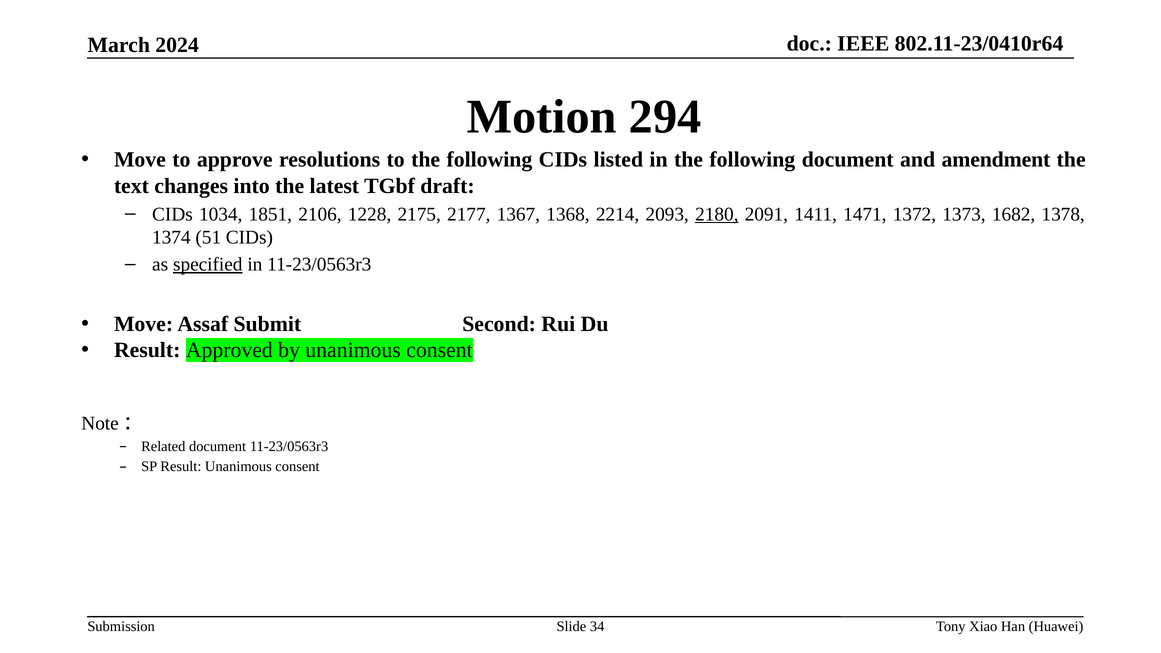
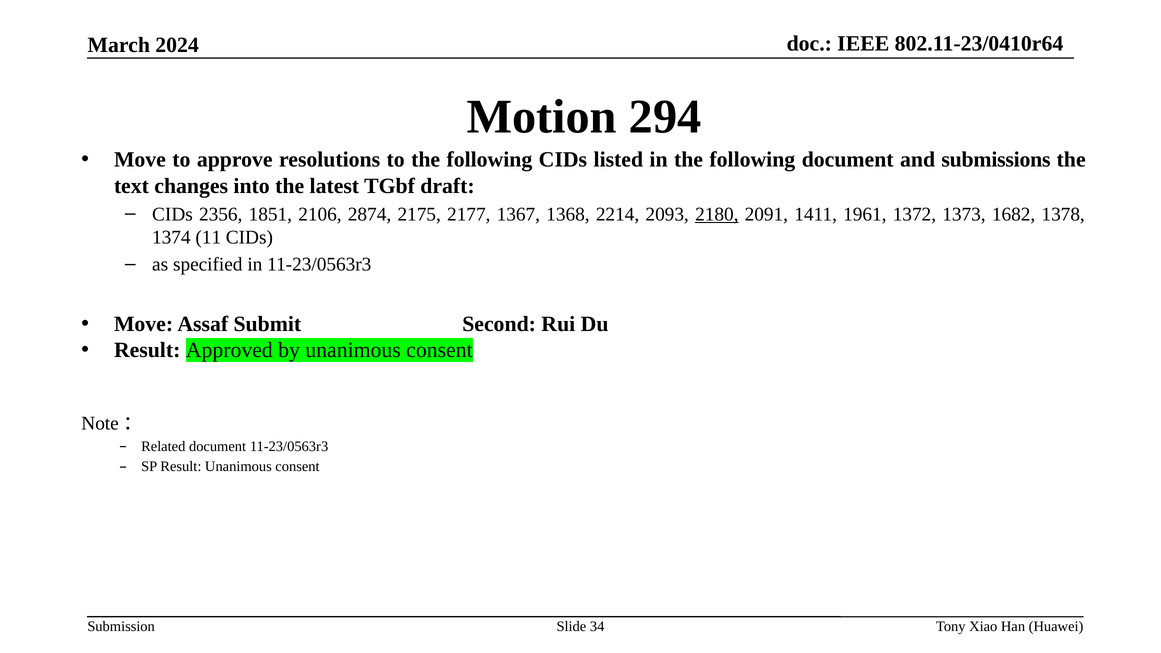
amendment: amendment -> submissions
1034: 1034 -> 2356
1228: 1228 -> 2874
1471: 1471 -> 1961
51: 51 -> 11
specified underline: present -> none
